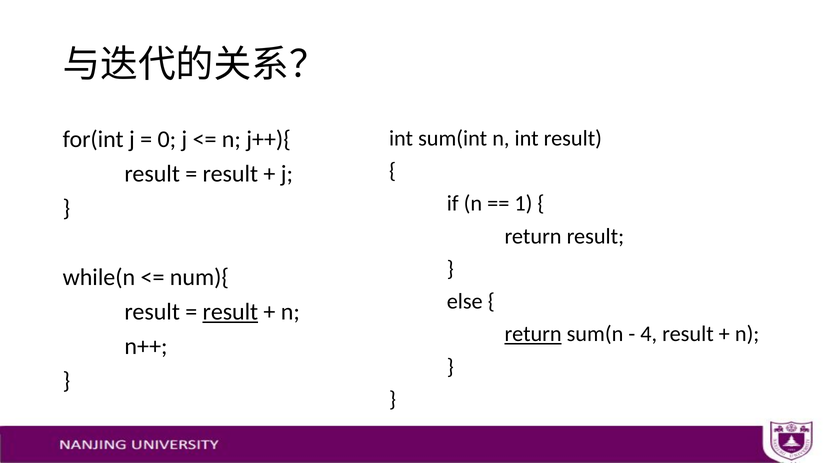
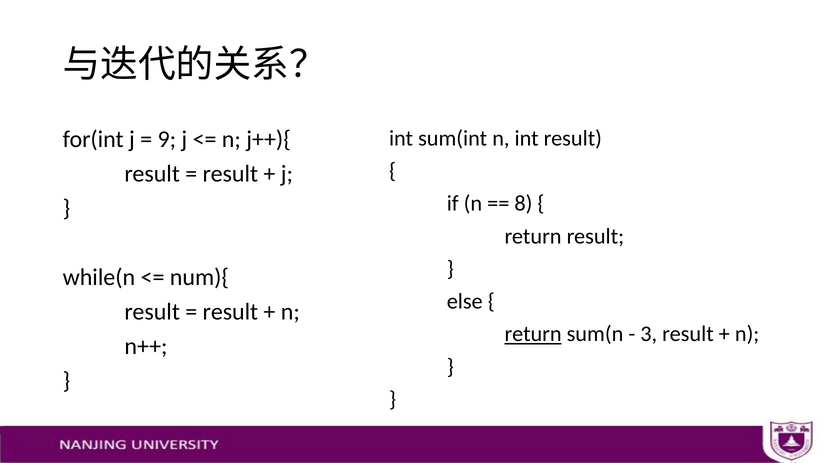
0: 0 -> 9
1: 1 -> 8
result at (230, 312) underline: present -> none
4: 4 -> 3
